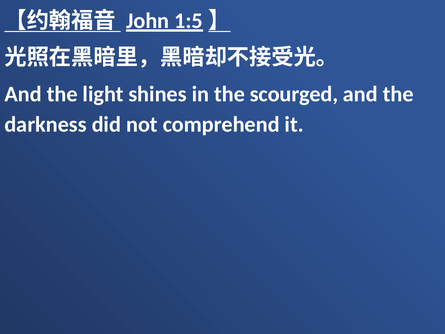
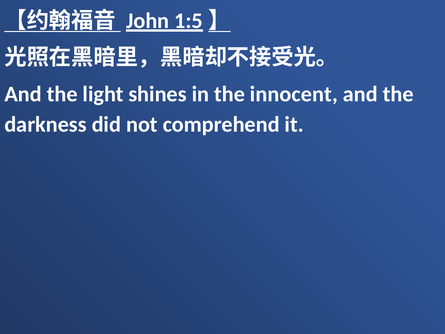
scourged: scourged -> innocent
